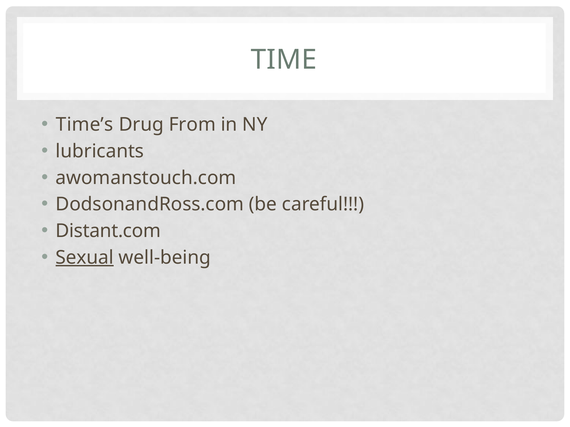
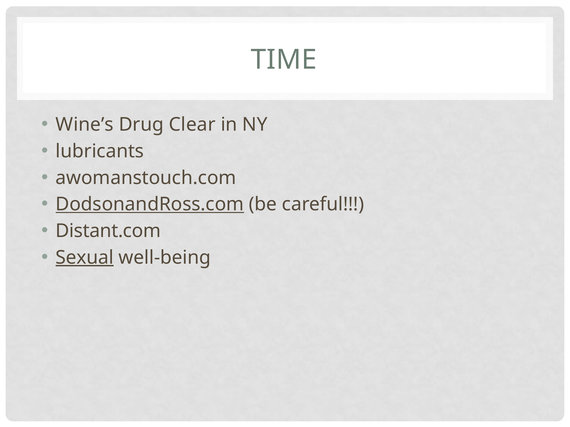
Time’s: Time’s -> Wine’s
From: From -> Clear
DodsonandRoss.com underline: none -> present
